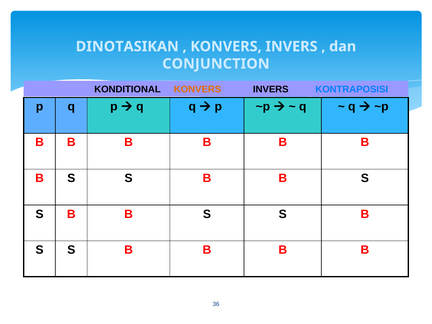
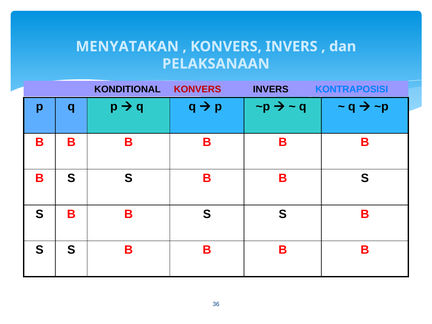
DINOTASIKAN: DINOTASIKAN -> MENYATAKAN
CONJUNCTION: CONJUNCTION -> PELAKSANAAN
KONVERS at (198, 89) colour: orange -> red
